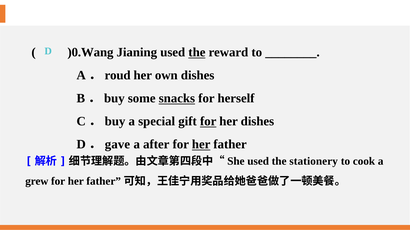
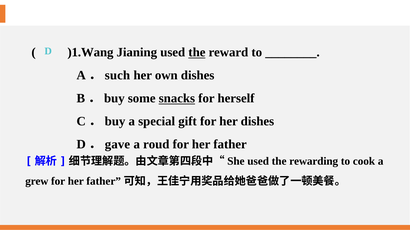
)0.Wang: )0.Wang -> )1.Wang
roud: roud -> such
for at (208, 122) underline: present -> none
after: after -> roud
her at (201, 145) underline: present -> none
stationery: stationery -> rewarding
